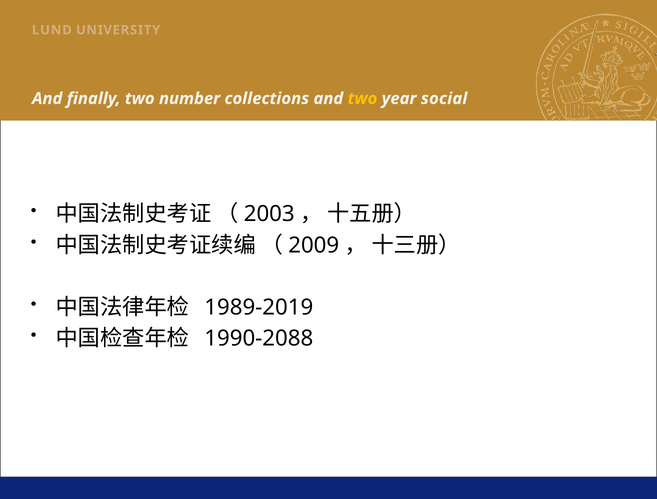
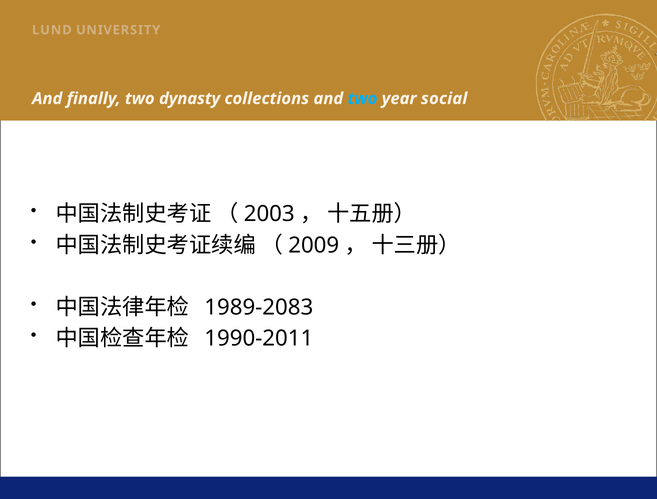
number: number -> dynasty
two at (362, 99) colour: yellow -> light blue
1989-2019: 1989-2019 -> 1989-2083
1990-2088: 1990-2088 -> 1990-2011
